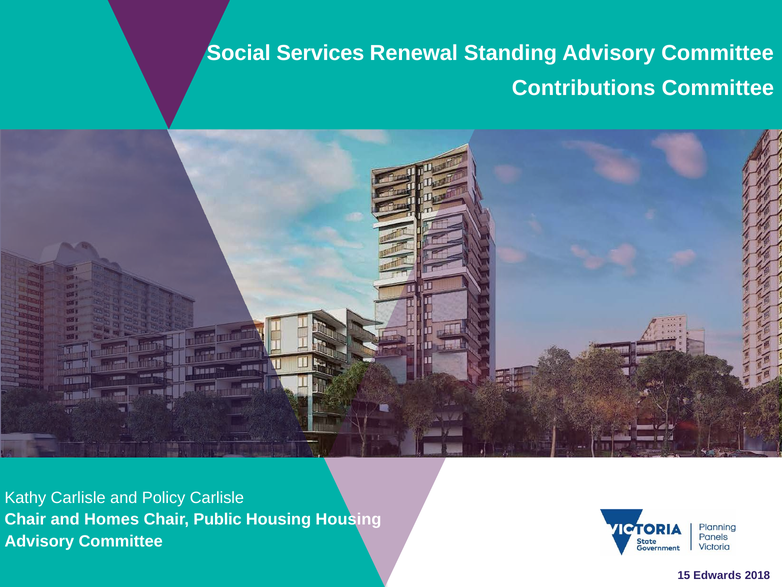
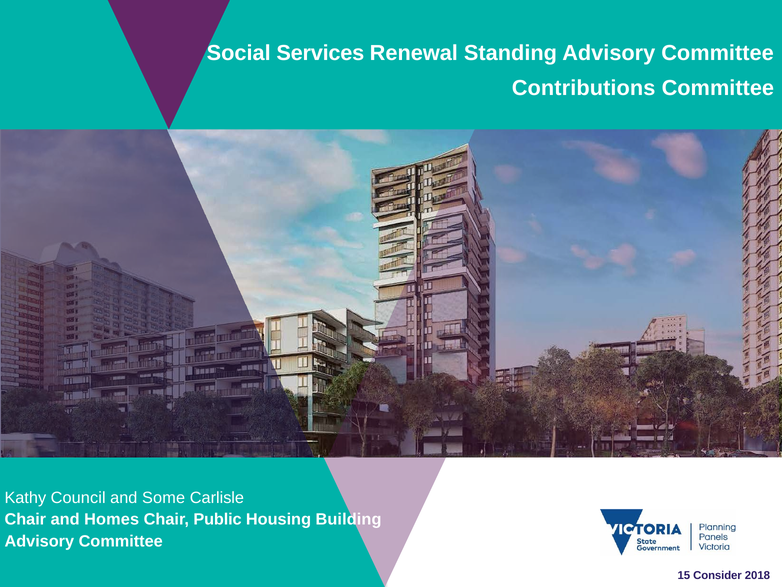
Kathy Carlisle: Carlisle -> Council
Policy: Policy -> Some
Housing Housing: Housing -> Building
Edwards: Edwards -> Consider
